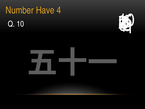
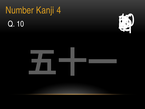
Have: Have -> Kanji
